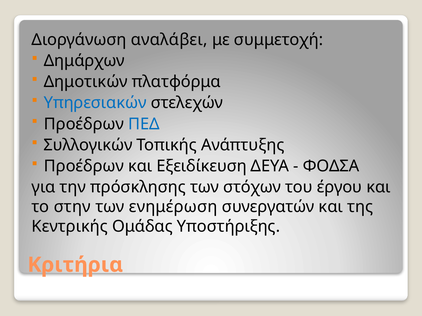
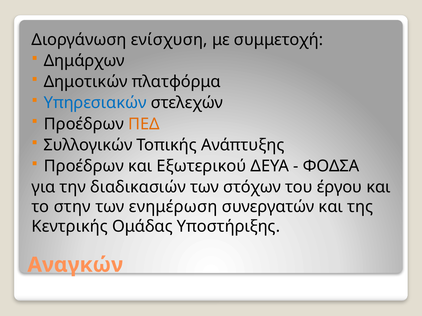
αναλάβει: αναλάβει -> ενίσχυση
ΠΕΔ colour: blue -> orange
Εξειδίκευση: Εξειδίκευση -> Εξωτερικού
πρόσκλησης: πρόσκλησης -> διαδικασιών
Κριτήρια: Κριτήρια -> Αναγκών
